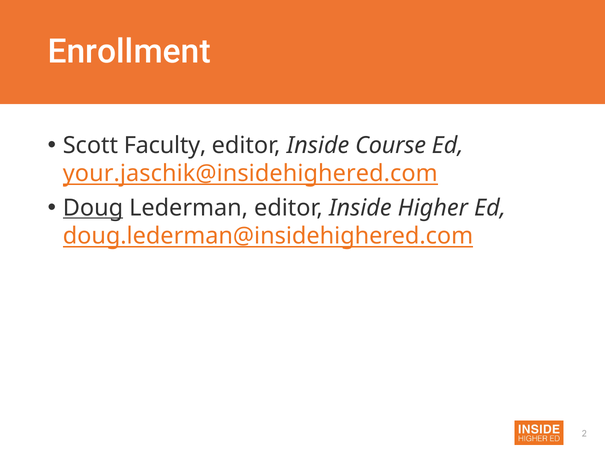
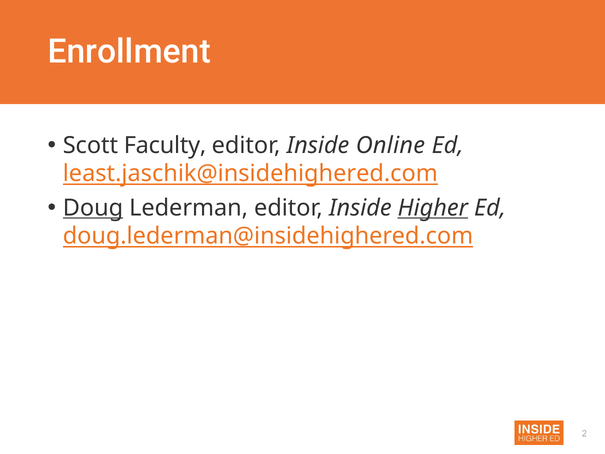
Course: Course -> Online
your.jaschik@insidehighered.com: your.jaschik@insidehighered.com -> least.jaschik@insidehighered.com
Higher underline: none -> present
